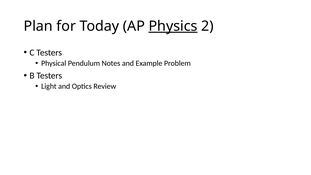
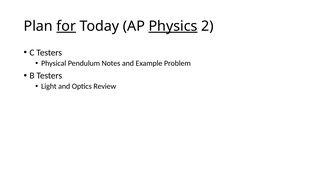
for underline: none -> present
